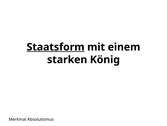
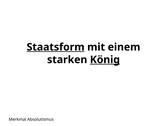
König underline: none -> present
